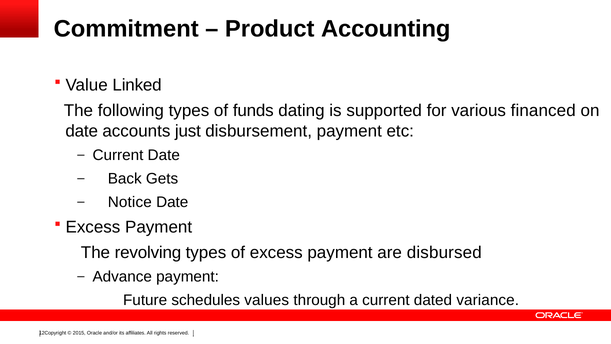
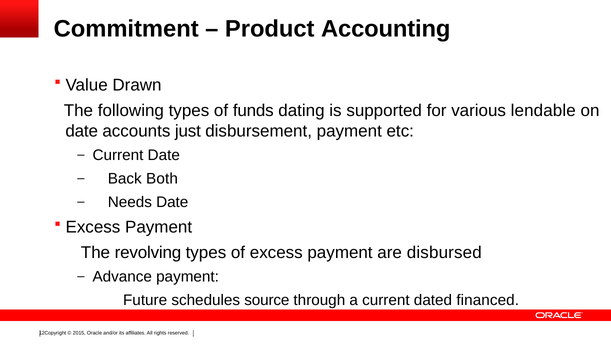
Linked: Linked -> Drawn
financed: financed -> lendable
Gets: Gets -> Both
Notice: Notice -> Needs
values: values -> source
variance: variance -> financed
